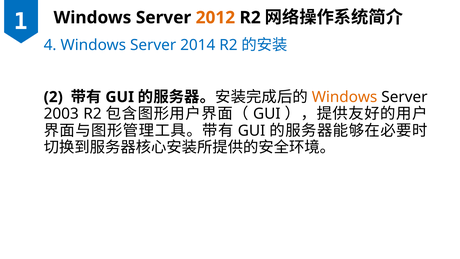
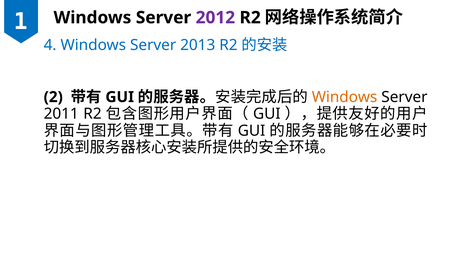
2012 colour: orange -> purple
2014: 2014 -> 2013
2003: 2003 -> 2011
